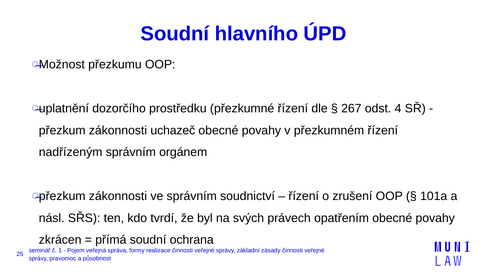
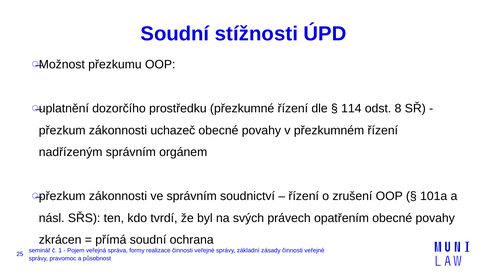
hlavního: hlavního -> stížnosti
267: 267 -> 114
4: 4 -> 8
